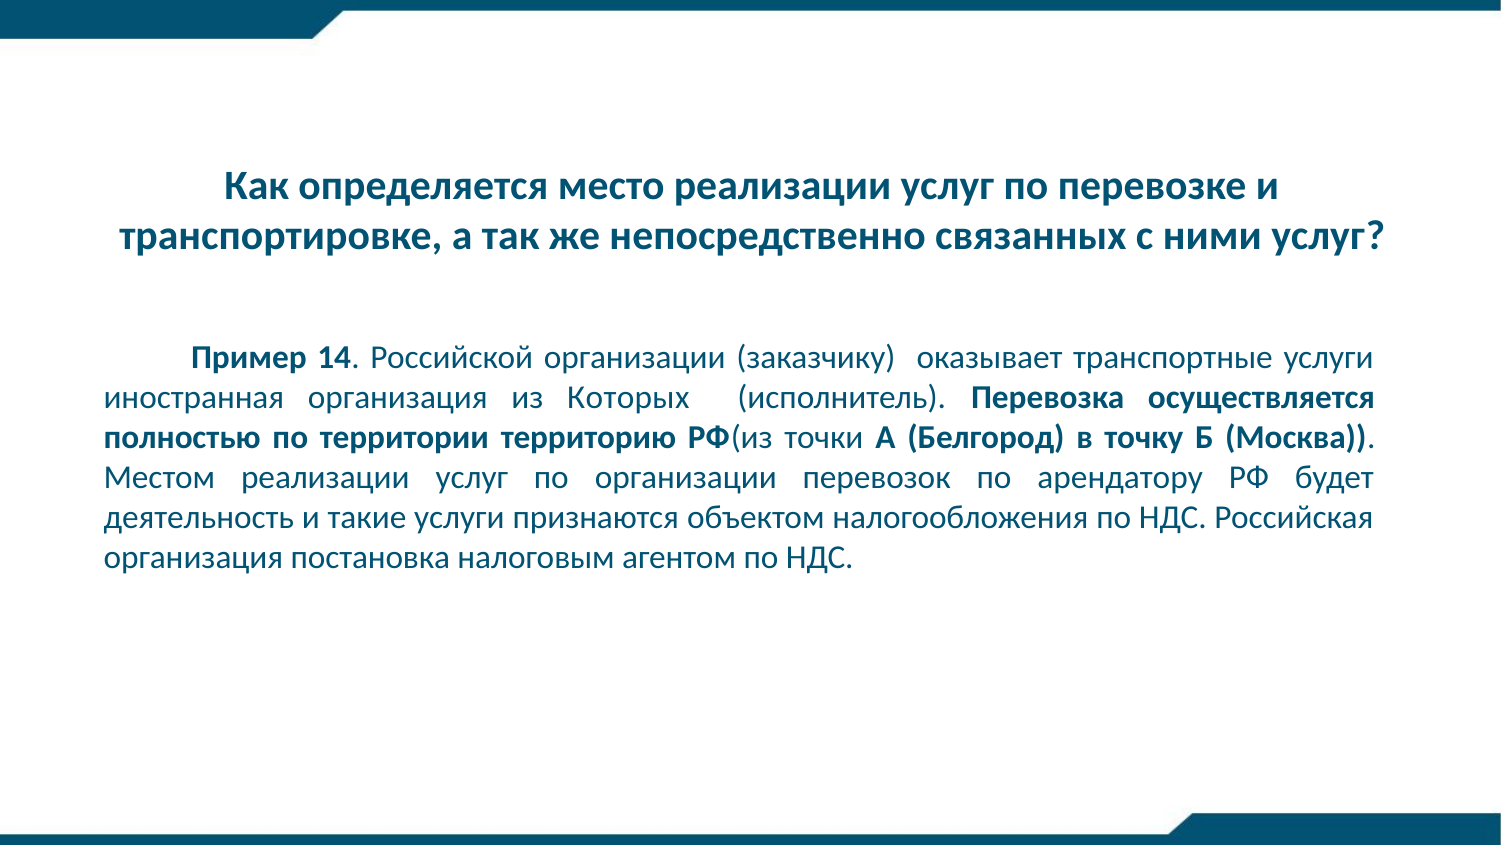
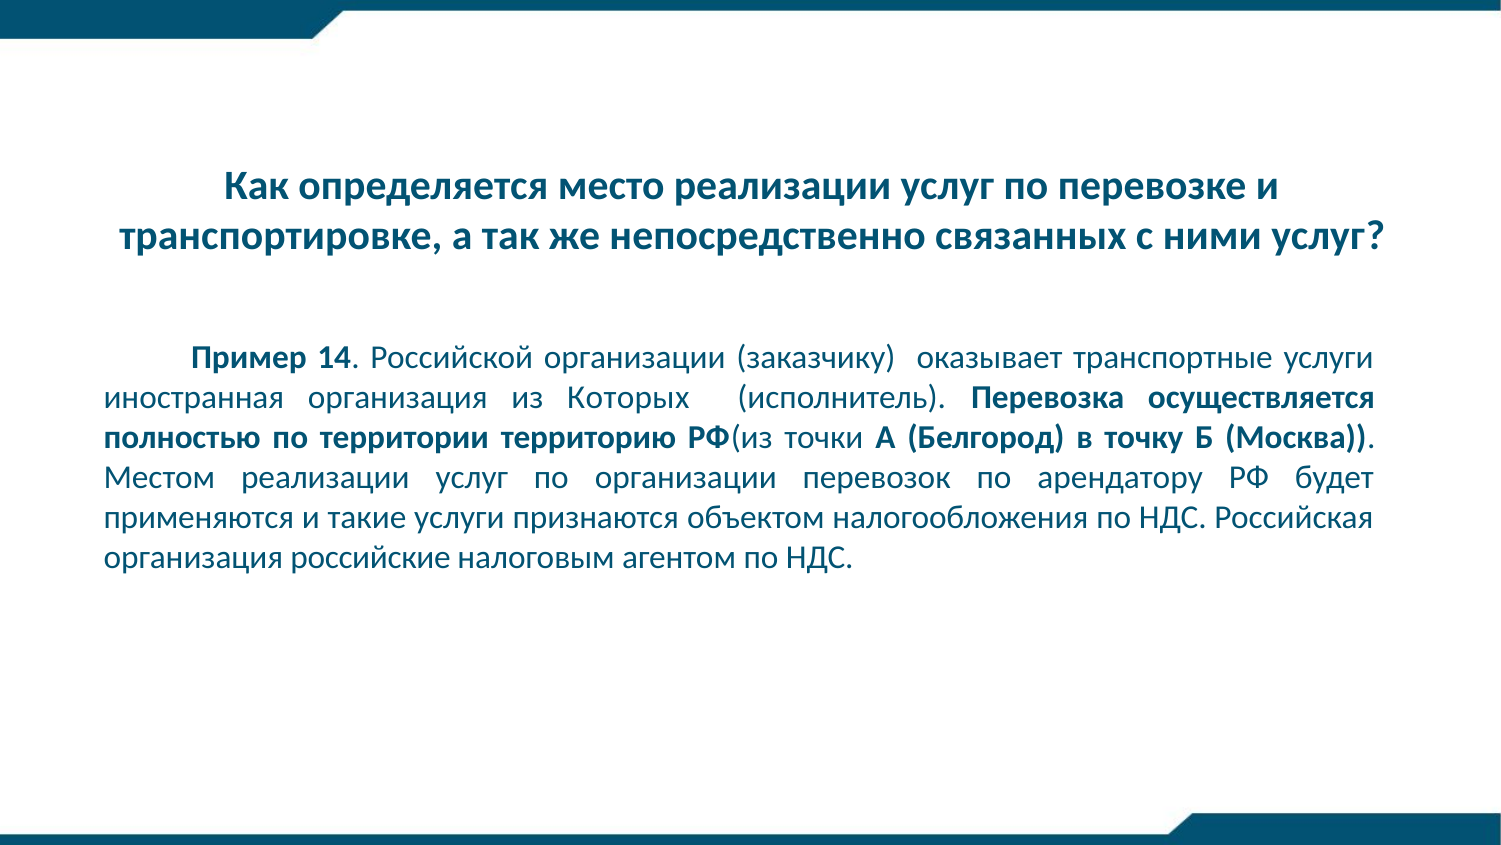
деятельность: деятельность -> применяются
постановка: постановка -> российские
